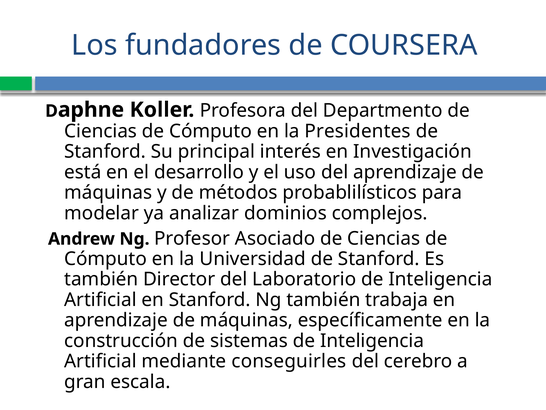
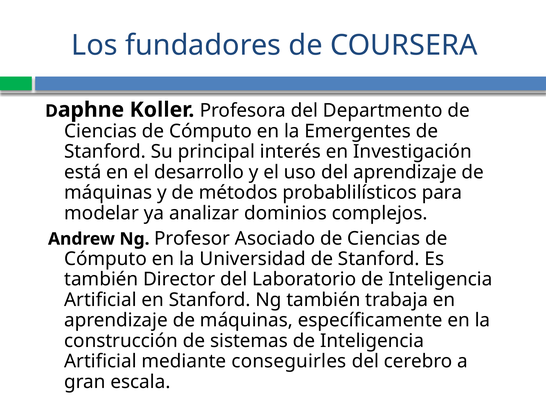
Presidentes: Presidentes -> Emergentes
